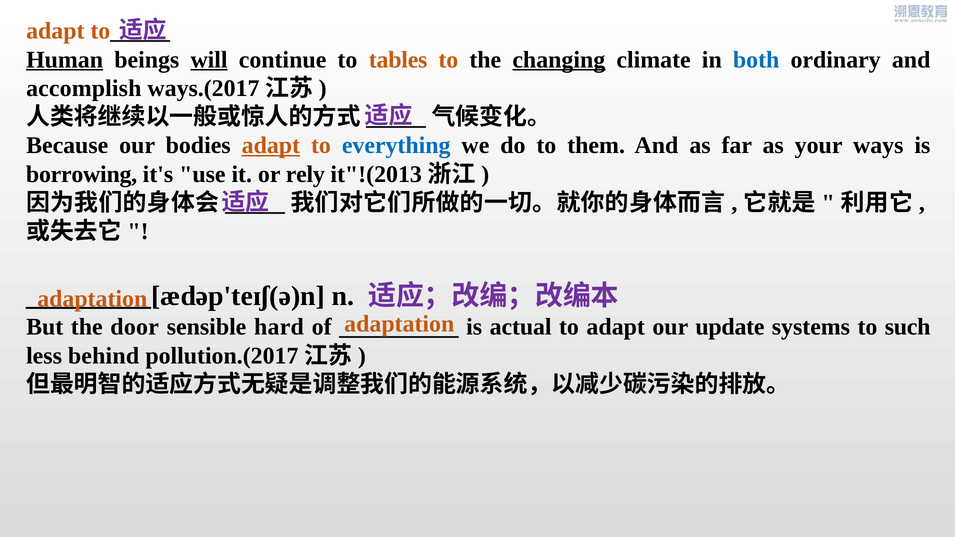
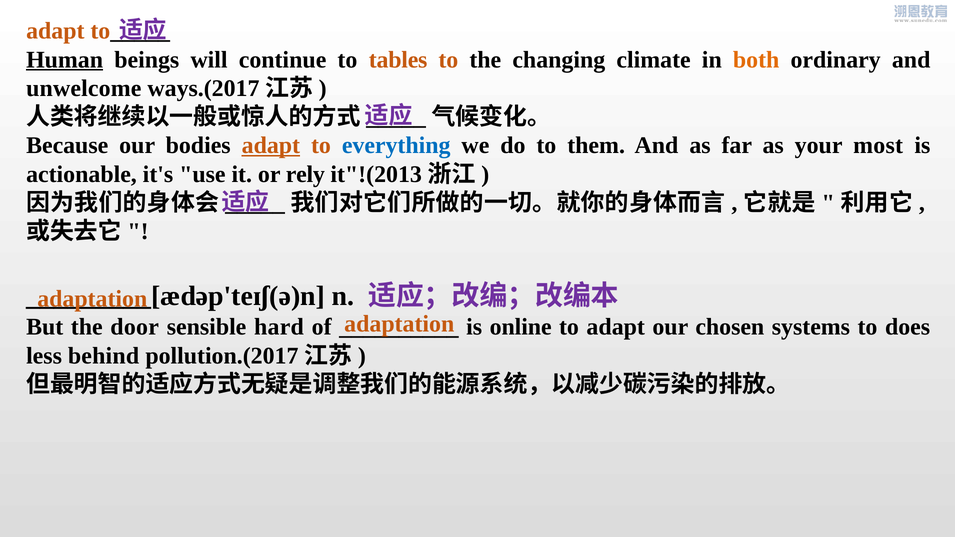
will underline: present -> none
changing underline: present -> none
both colour: blue -> orange
accomplish: accomplish -> unwelcome
ways: ways -> most
borrowing: borrowing -> actionable
actual: actual -> online
update: update -> chosen
such: such -> does
